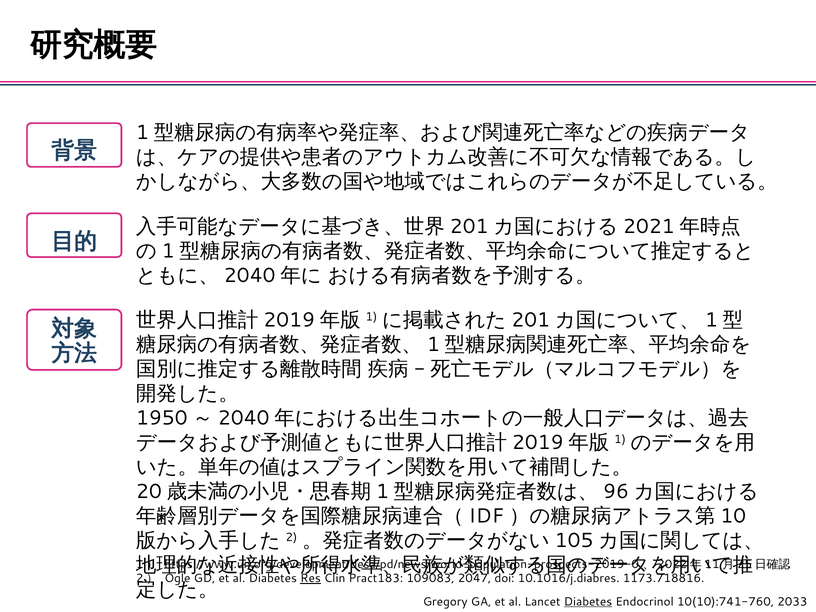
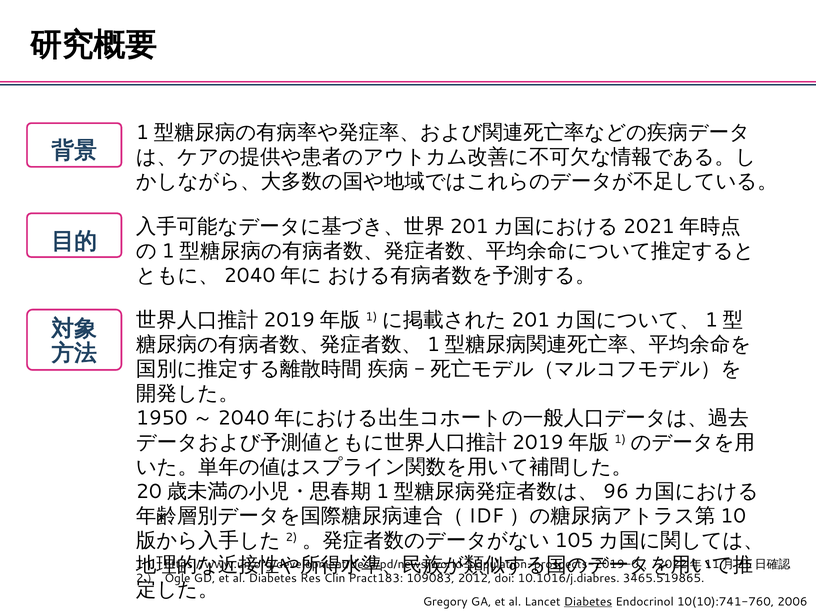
Res underline: present -> none
2047: 2047 -> 2012
1173.718816: 1173.718816 -> 3465.519865
2033: 2033 -> 2006
